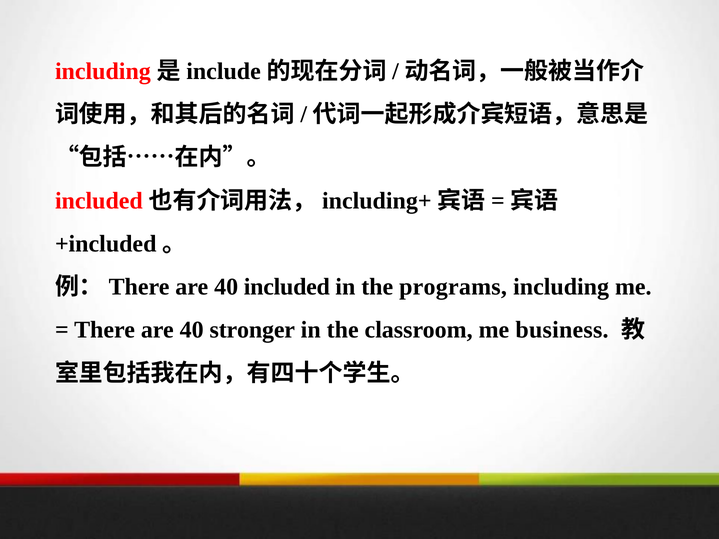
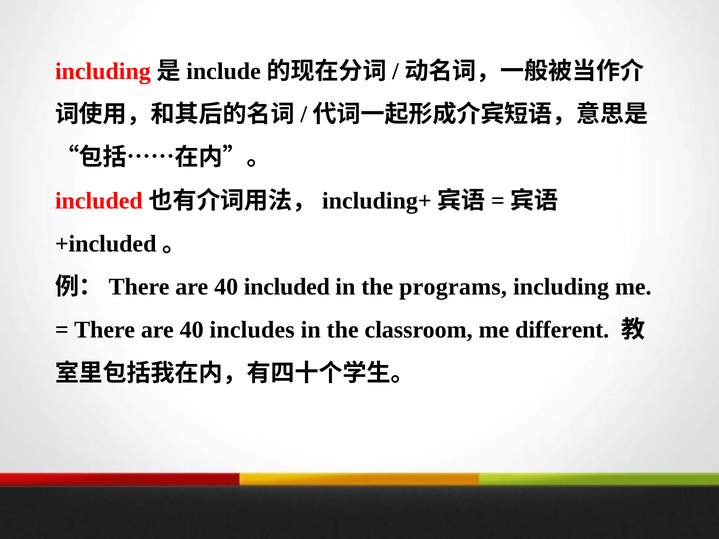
stronger: stronger -> includes
business: business -> different
